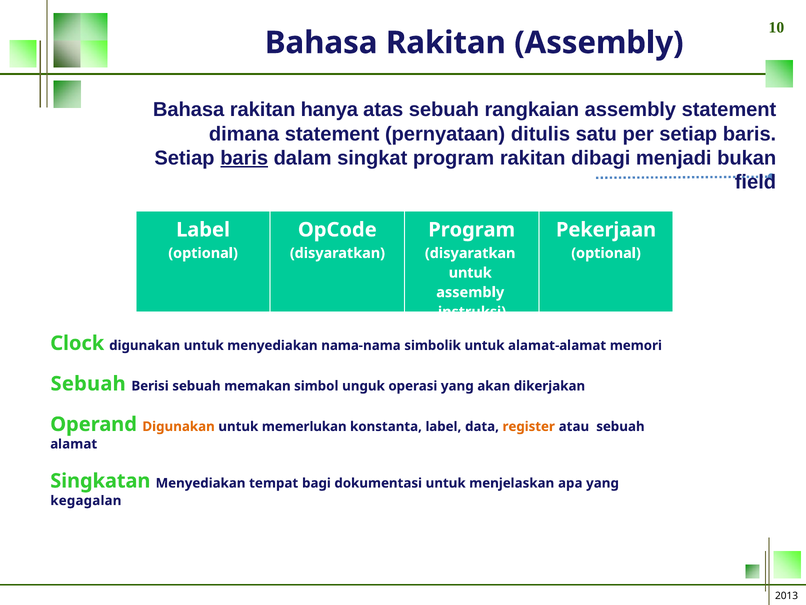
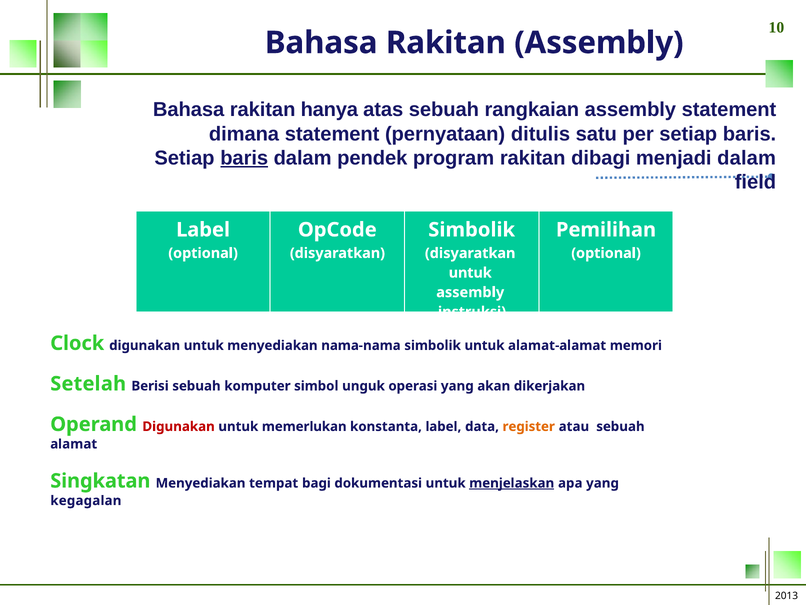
singkat: singkat -> pendek
menjadi bukan: bukan -> dalam
Program at (472, 230): Program -> Simbolik
Pekerjaan: Pekerjaan -> Pemilihan
Sebuah at (88, 383): Sebuah -> Setelah
memakan: memakan -> komputer
Digunakan at (179, 426) colour: orange -> red
menjelaskan underline: none -> present
